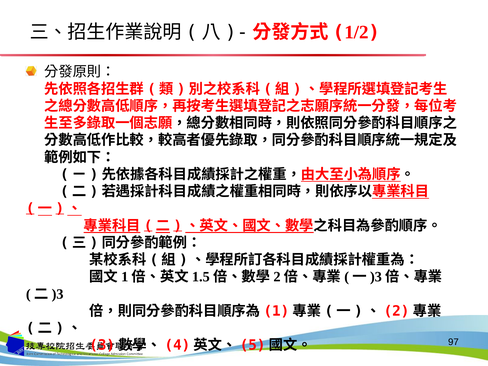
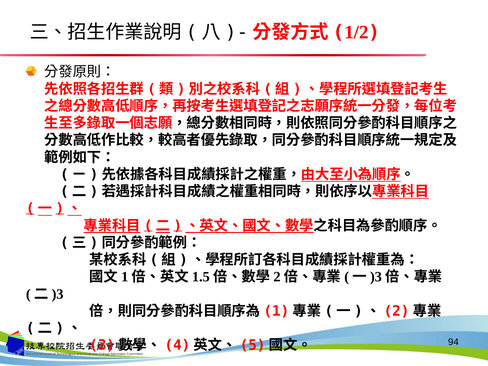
97: 97 -> 94
